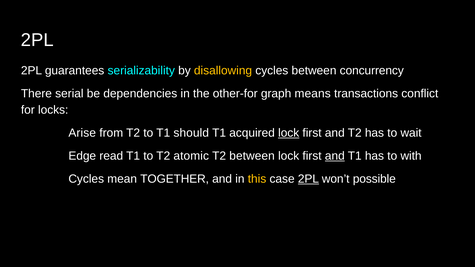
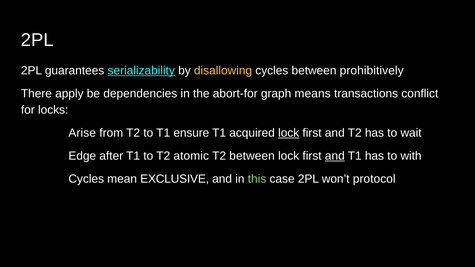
serializability underline: none -> present
concurrency: concurrency -> prohibitively
serial: serial -> apply
other-for: other-for -> abort-for
should: should -> ensure
read: read -> after
TOGETHER: TOGETHER -> EXCLUSIVE
this colour: yellow -> light green
2PL at (308, 179) underline: present -> none
possible: possible -> protocol
